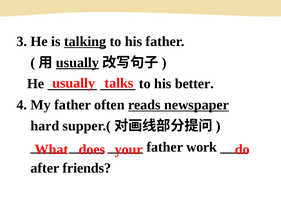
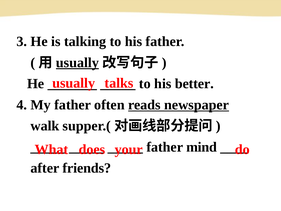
talking underline: present -> none
hard: hard -> walk
work: work -> mind
